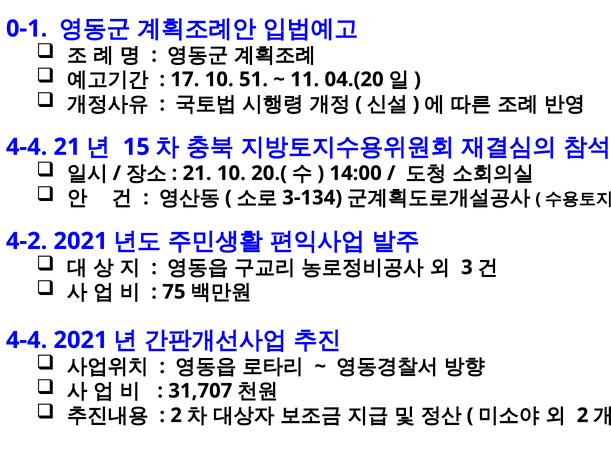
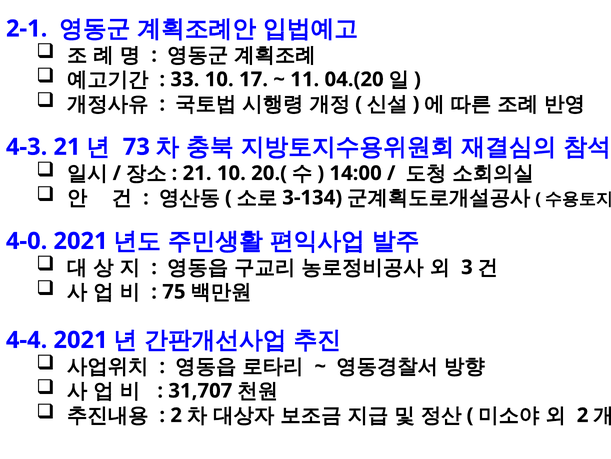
0-1: 0-1 -> 2-1
17: 17 -> 33
51: 51 -> 17
4-4 at (27, 147): 4-4 -> 4-3
15: 15 -> 73
4-2: 4-2 -> 4-0
